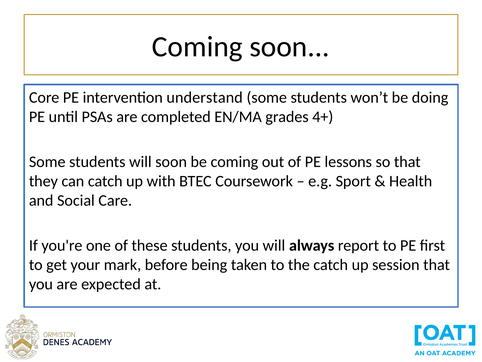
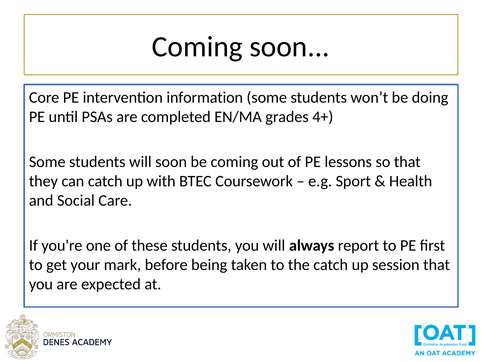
understand: understand -> information
